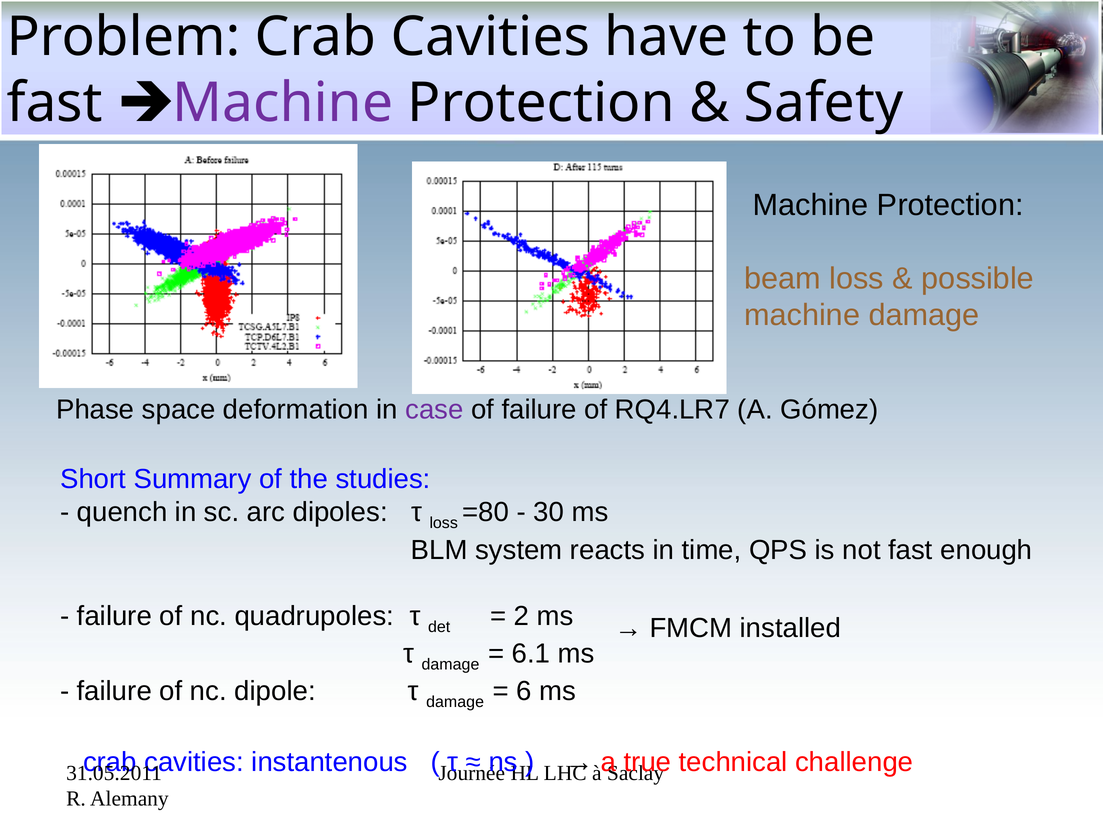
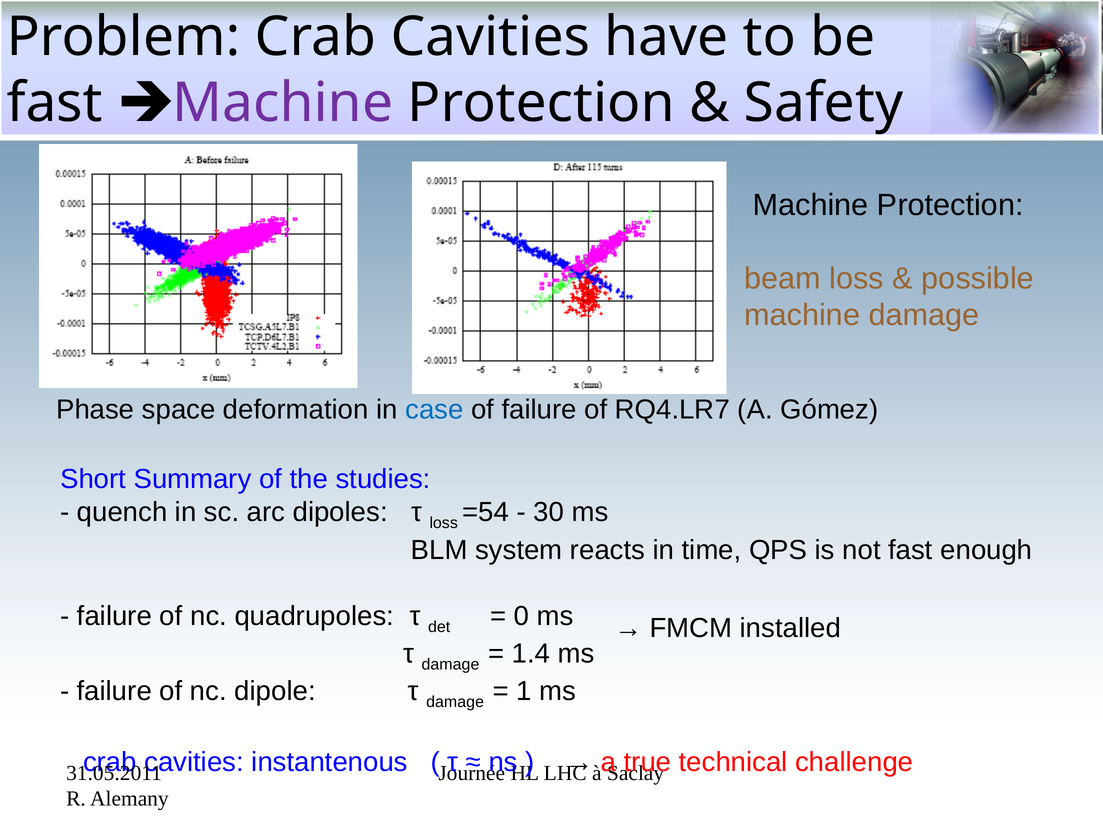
case colour: purple -> blue
=80: =80 -> =54
2: 2 -> 0
6.1: 6.1 -> 1.4
6: 6 -> 1
